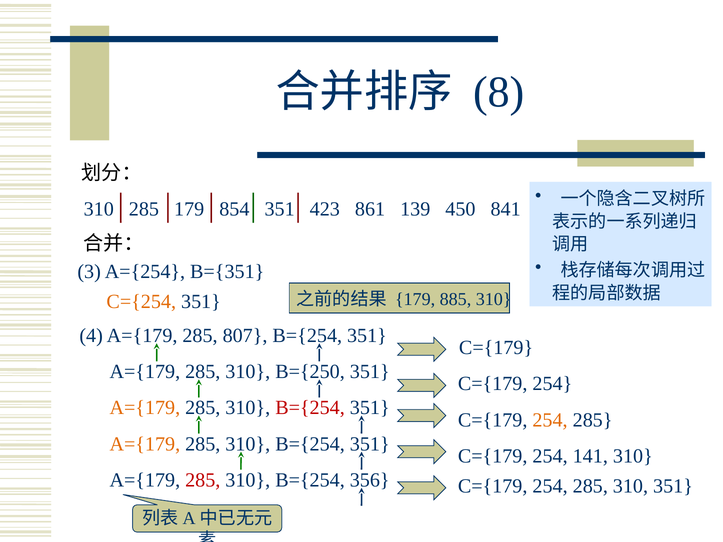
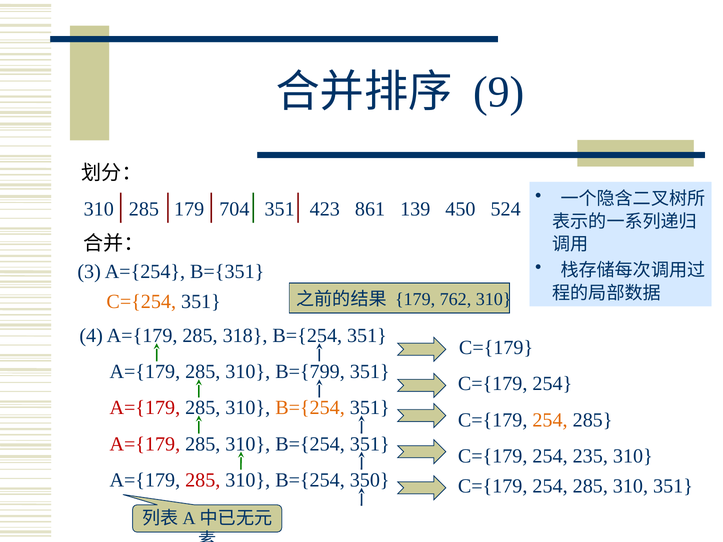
8: 8 -> 9
854: 854 -> 704
841: 841 -> 524
885: 885 -> 762
807: 807 -> 318
B={250: B={250 -> B={799
A={179 at (145, 408) colour: orange -> red
B={254 at (310, 408) colour: red -> orange
A={179 at (145, 444) colour: orange -> red
141: 141 -> 235
356: 356 -> 350
